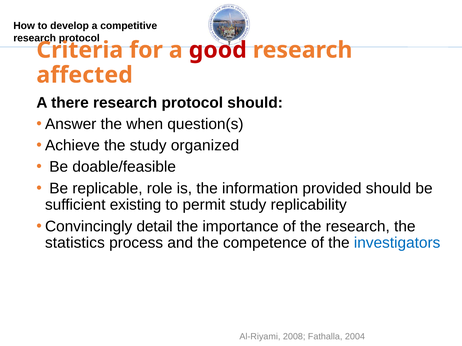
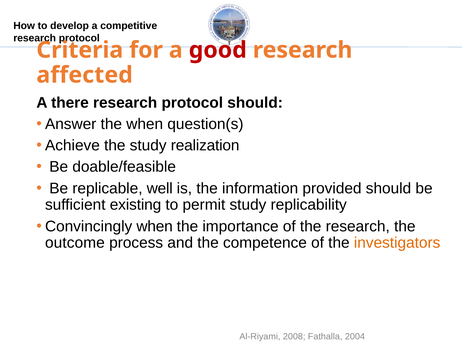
organized: organized -> realization
role: role -> well
Convincingly detail: detail -> when
statistics: statistics -> outcome
investigators colour: blue -> orange
